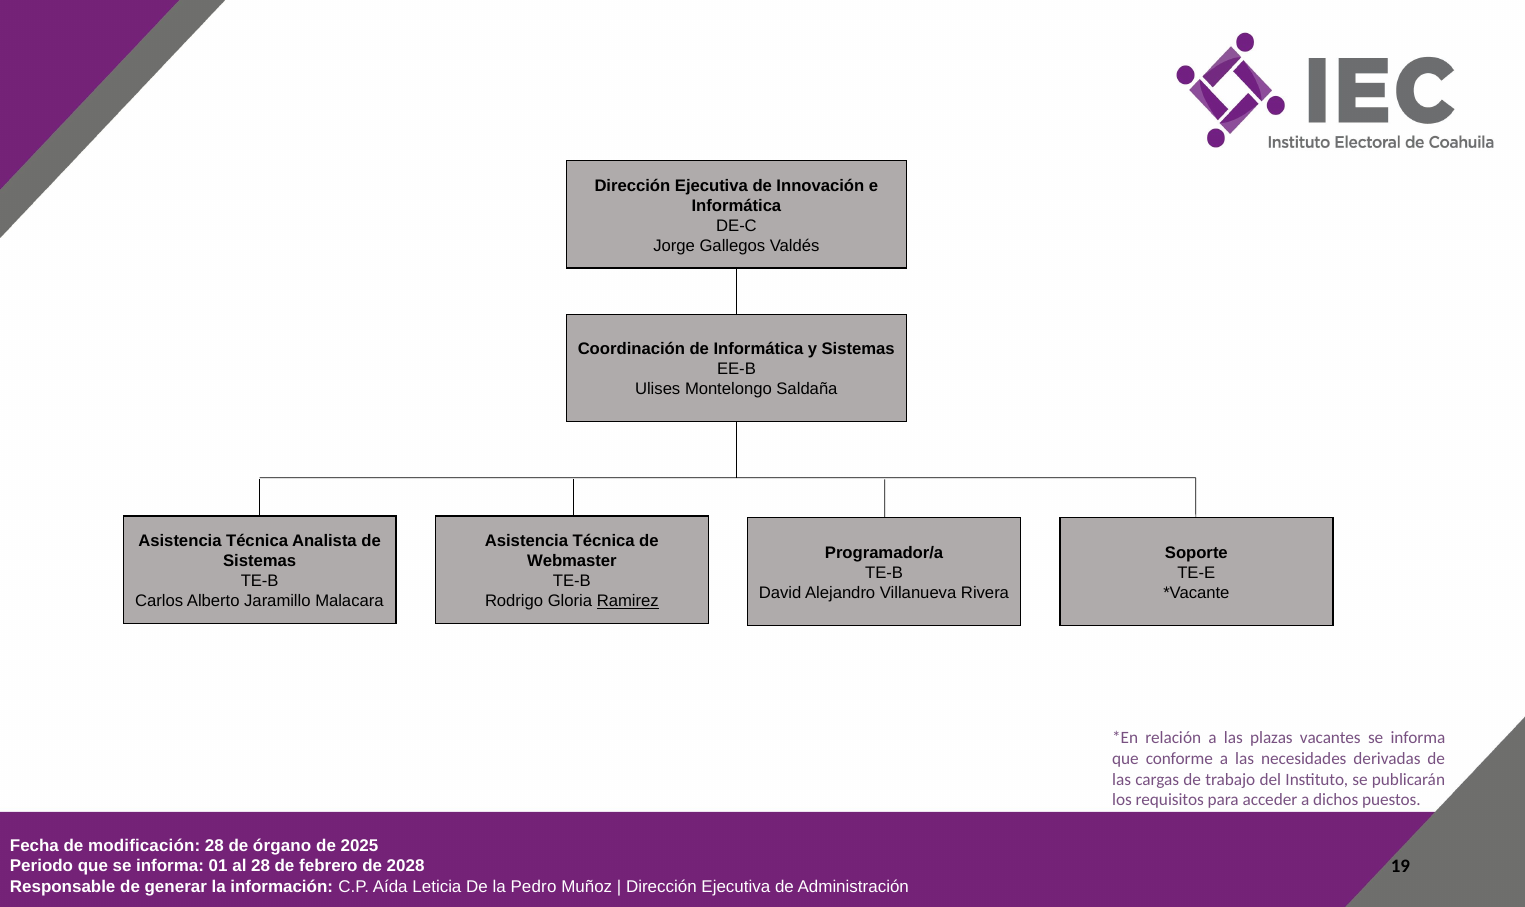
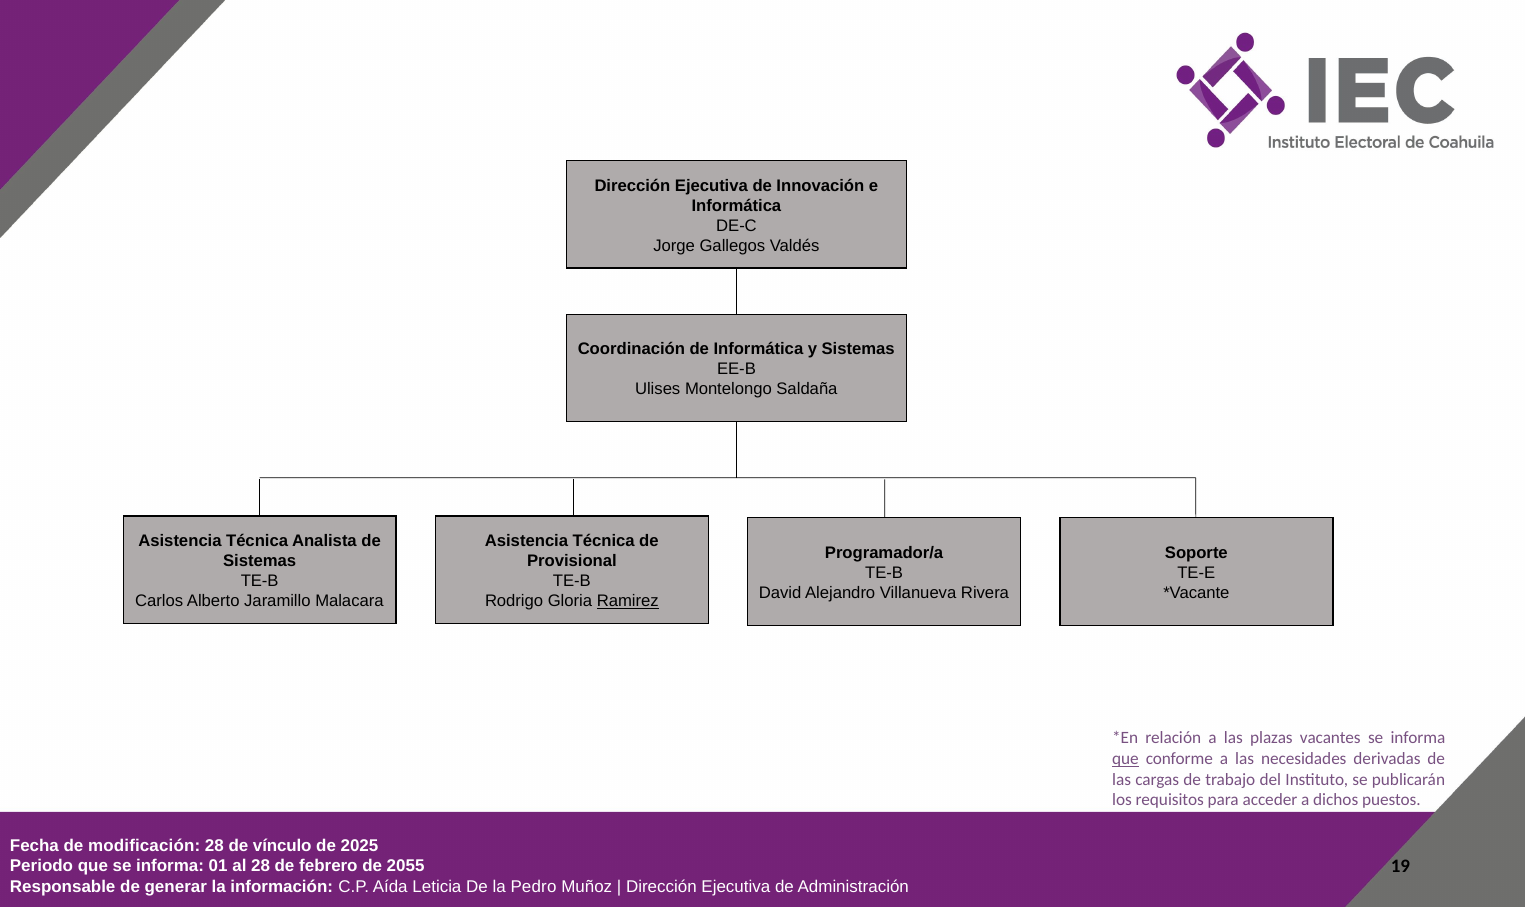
Webmaster: Webmaster -> Provisional
que at (1126, 759) underline: none -> present
órgano: órgano -> vínculo
2028: 2028 -> 2055
